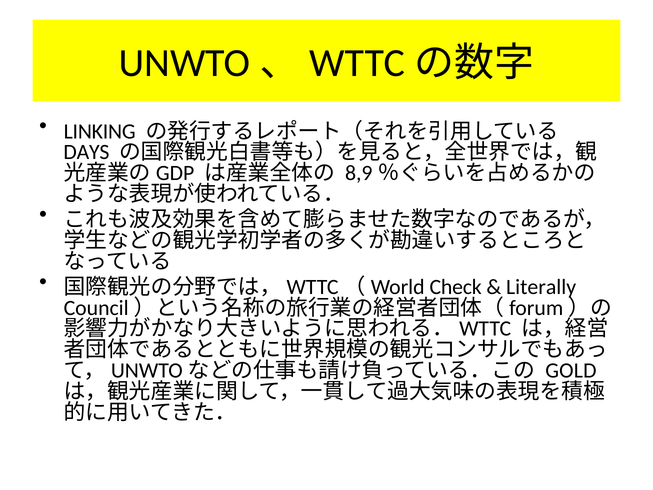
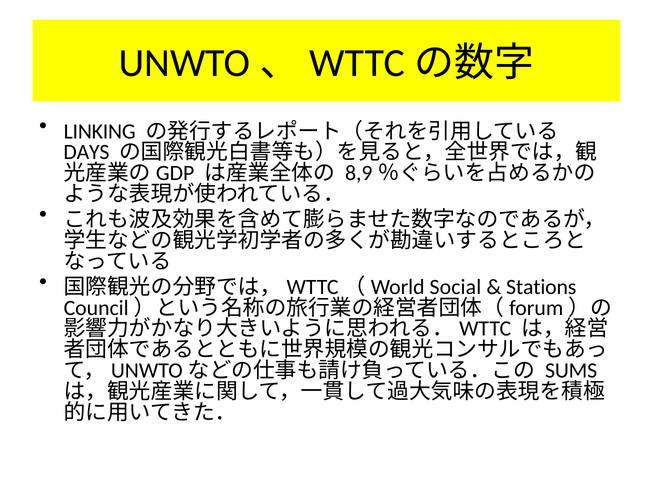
Check: Check -> Social
Literally: Literally -> Stations
GOLD: GOLD -> SUMS
